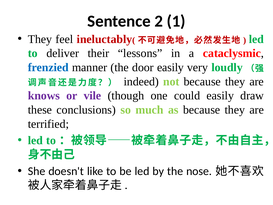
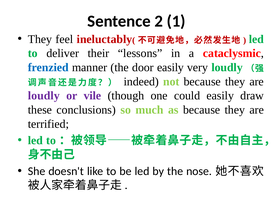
knows at (44, 96): knows -> loudly
